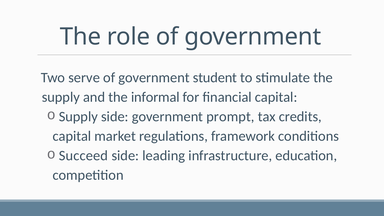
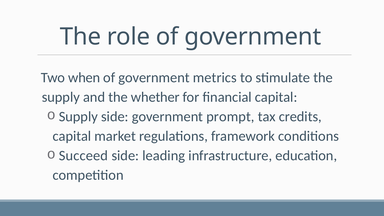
serve: serve -> when
student: student -> metrics
informal: informal -> whether
